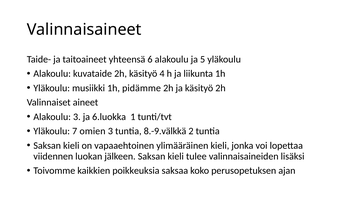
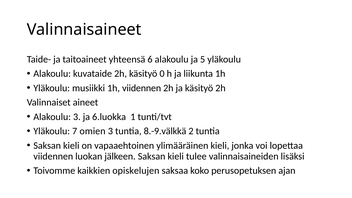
4: 4 -> 0
1h pidämme: pidämme -> viidennen
poikkeuksia: poikkeuksia -> opiskelujen
